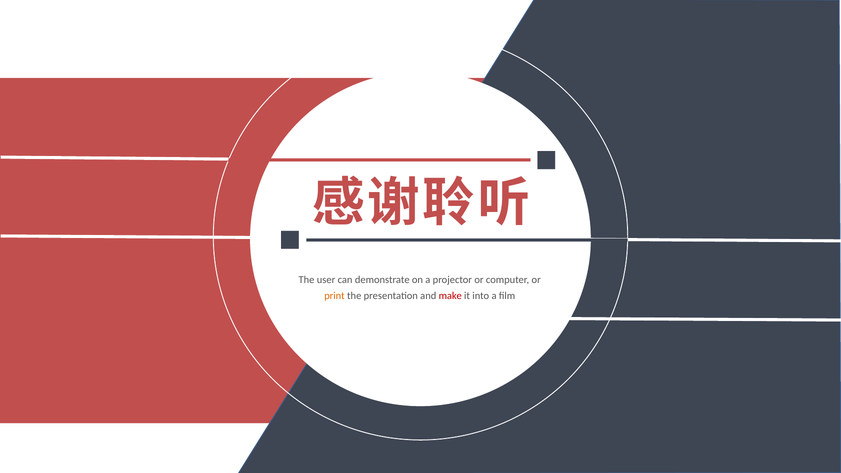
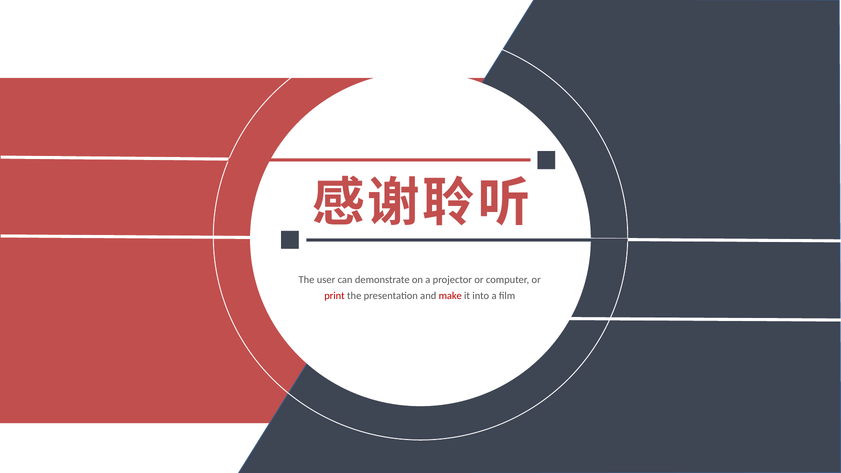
print colour: orange -> red
